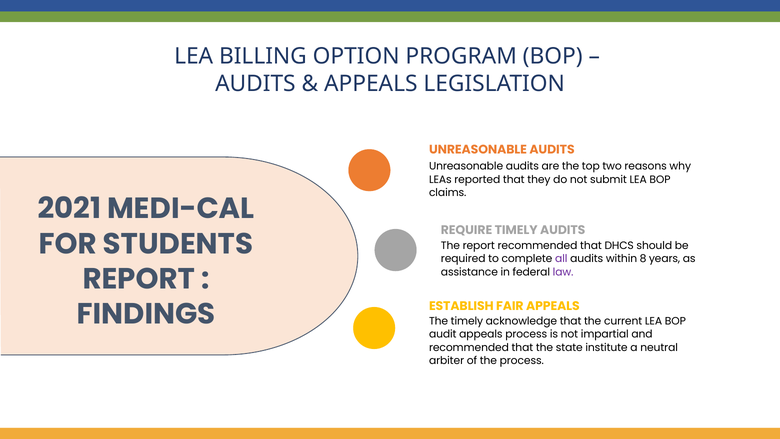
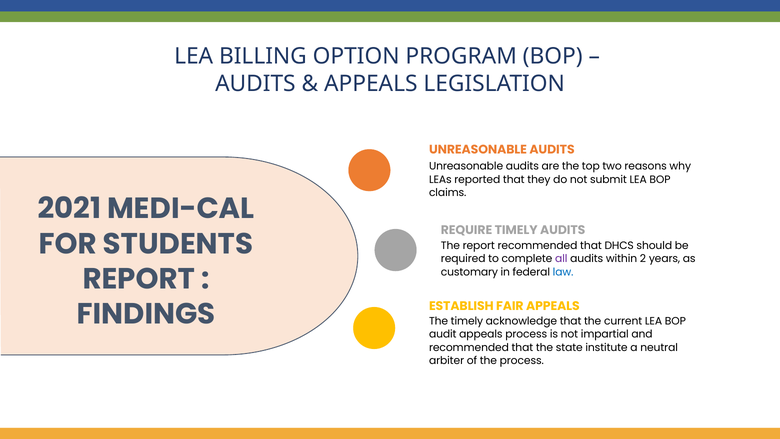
8: 8 -> 2
assistance: assistance -> customary
law colour: purple -> blue
